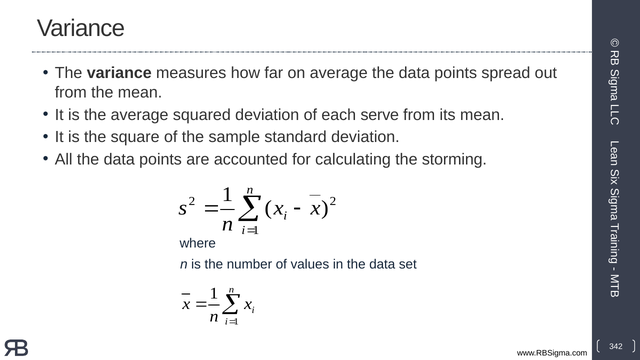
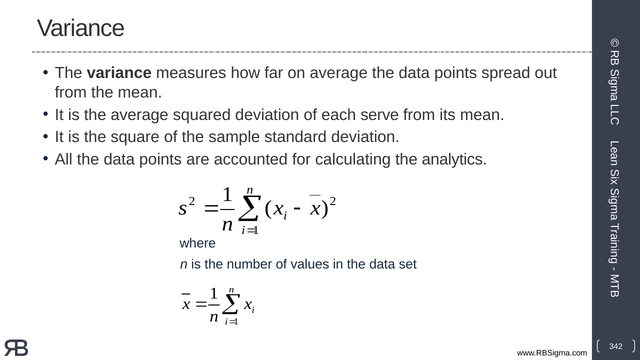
storming: storming -> analytics
